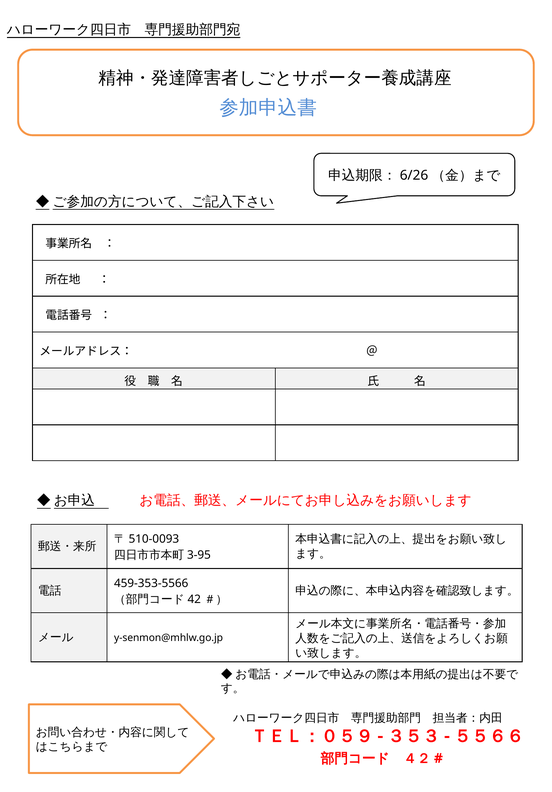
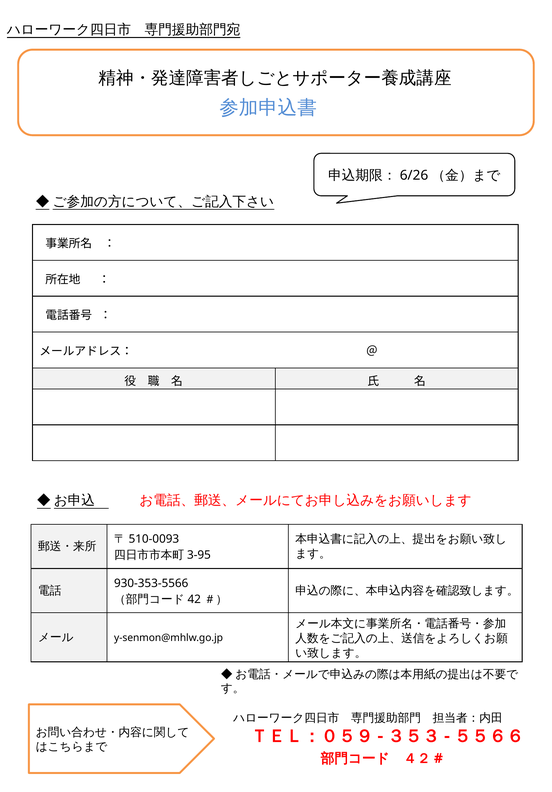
459-353-5566: 459-353-5566 -> 930-353-5566
